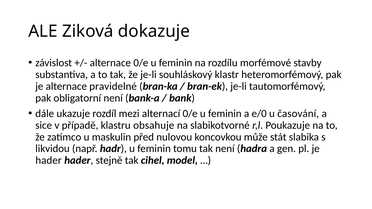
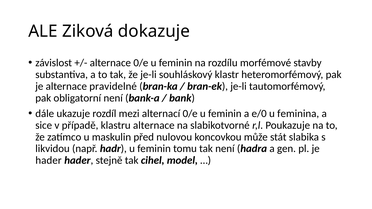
časování: časování -> feminina
klastru obsahuje: obsahuje -> alternace
